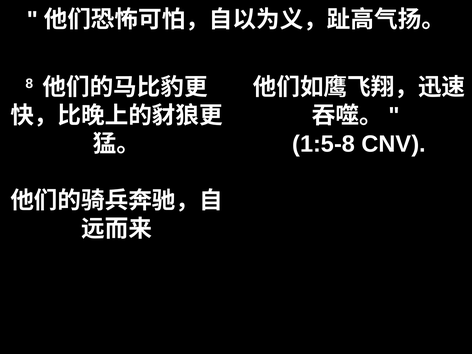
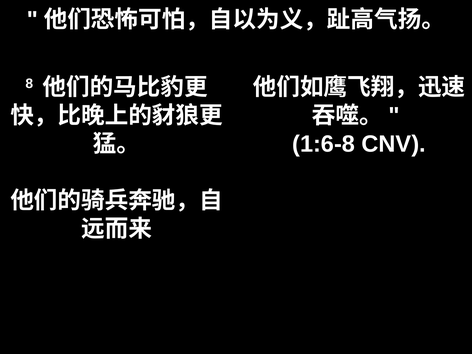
1:5-8: 1:5-8 -> 1:6-8
